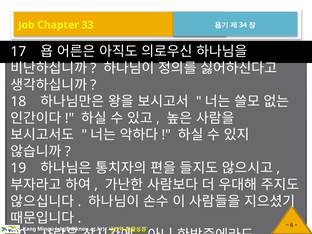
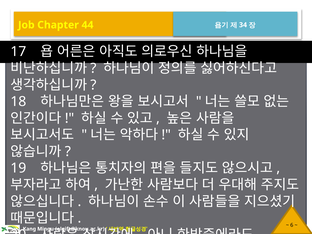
33: 33 -> 44
